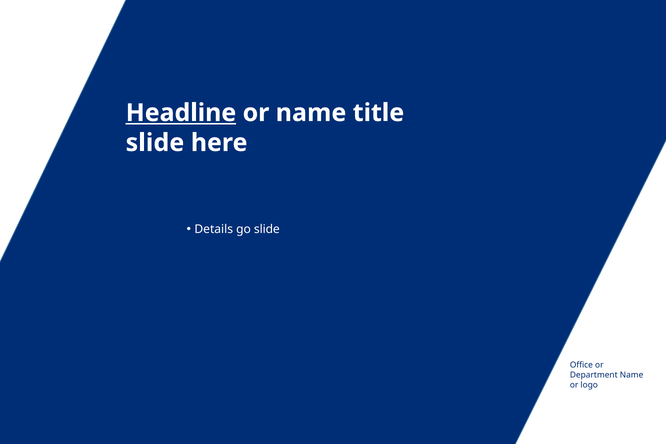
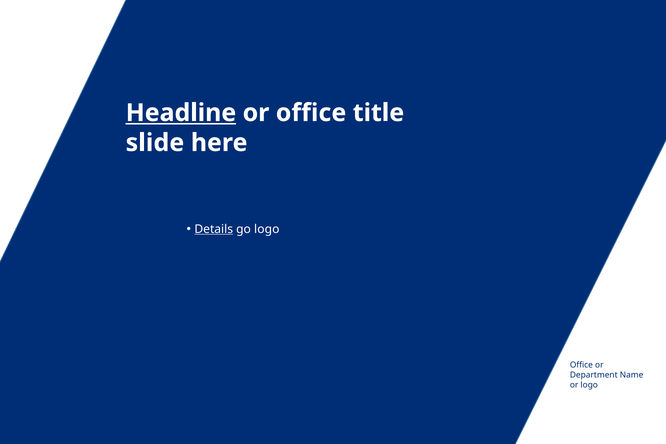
or name: name -> office
Details underline: none -> present
go slide: slide -> logo
